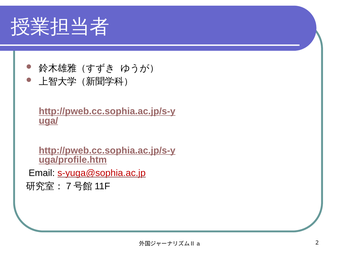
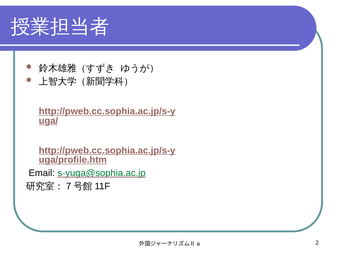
s-yuga@sophia.ac.jp colour: red -> green
